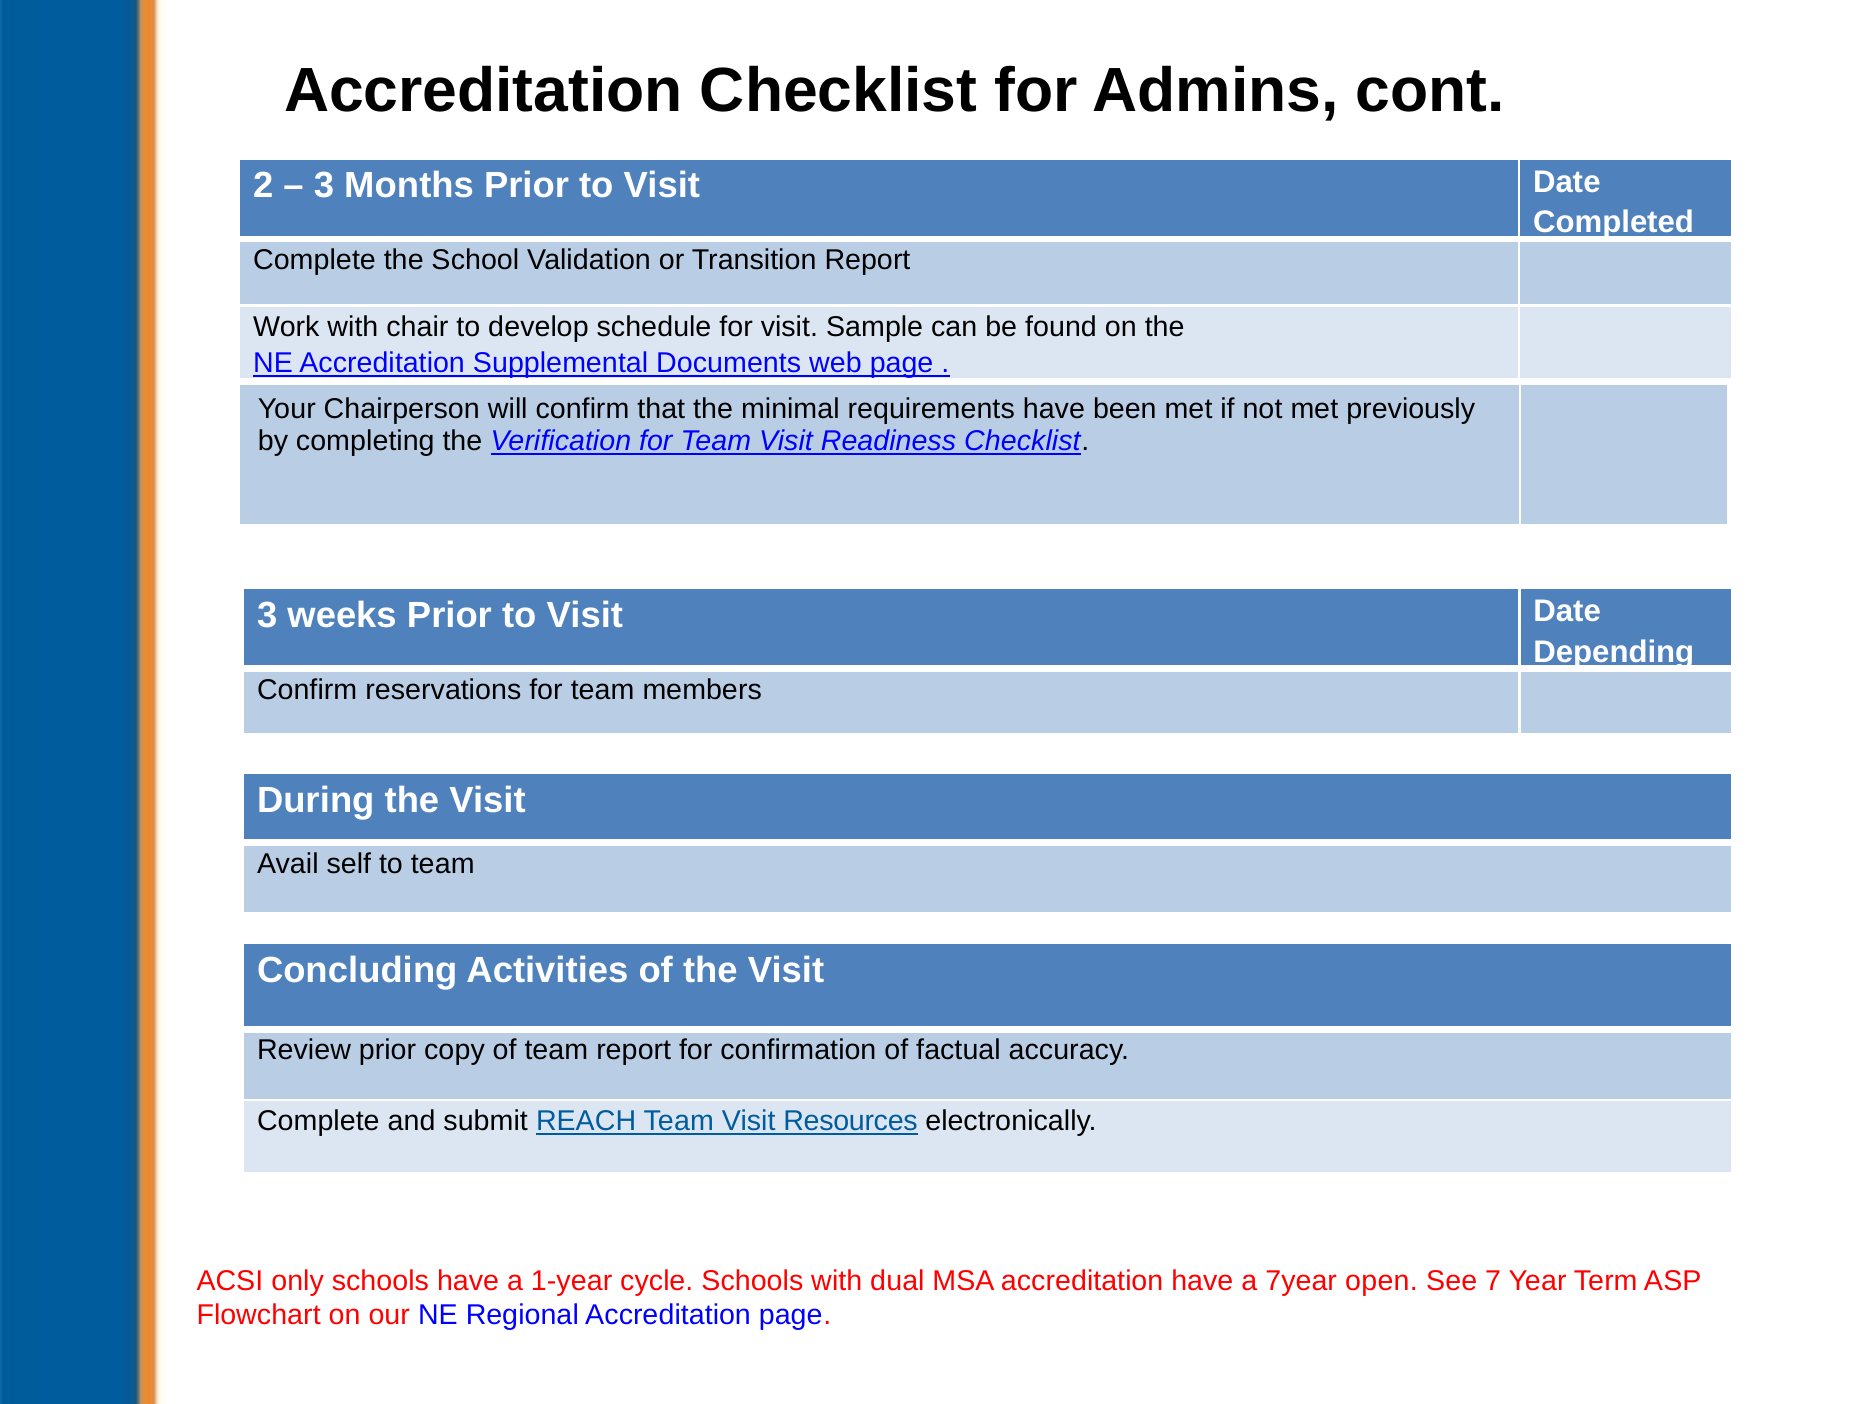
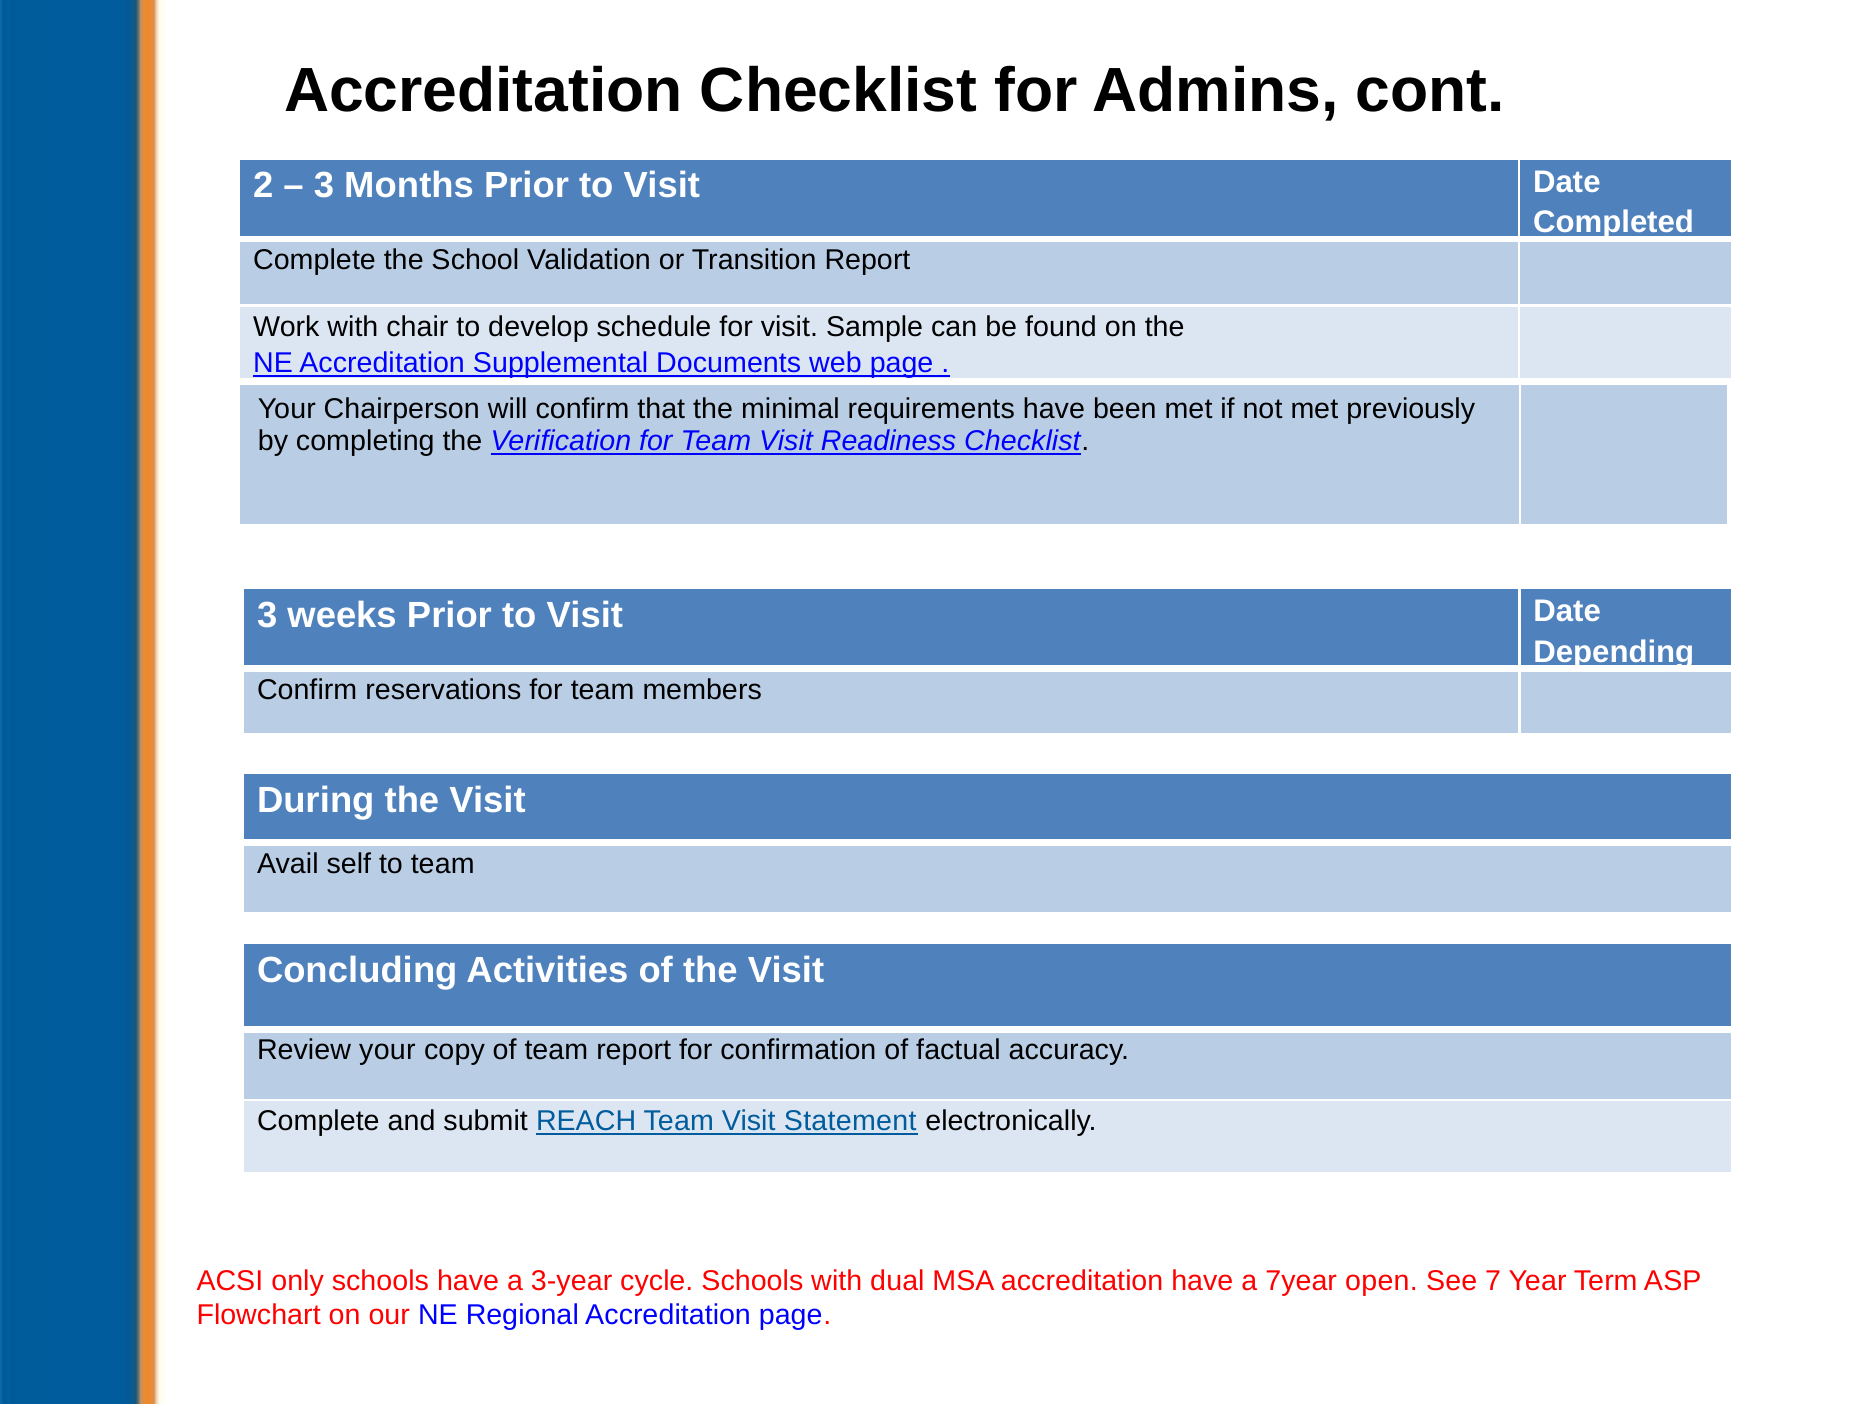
Review prior: prior -> your
Resources: Resources -> Statement
1-year: 1-year -> 3-year
